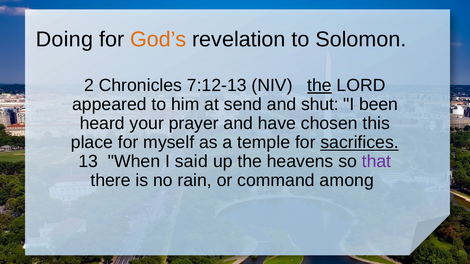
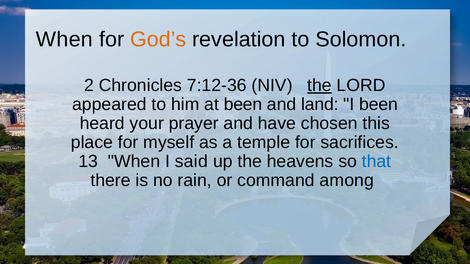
Doing at (64, 39): Doing -> When
7:12-13: 7:12-13 -> 7:12-36
at send: send -> been
shut: shut -> land
sacrifices underline: present -> none
that colour: purple -> blue
